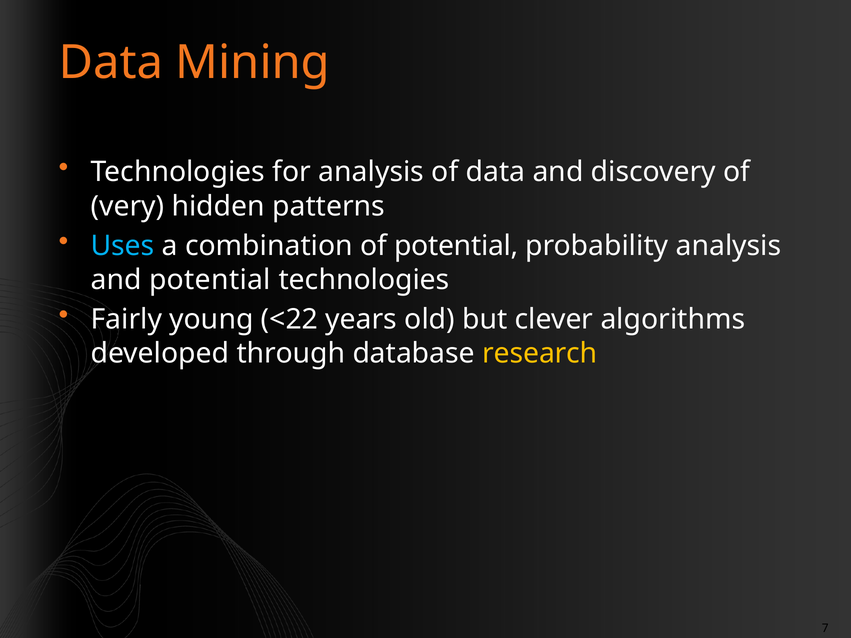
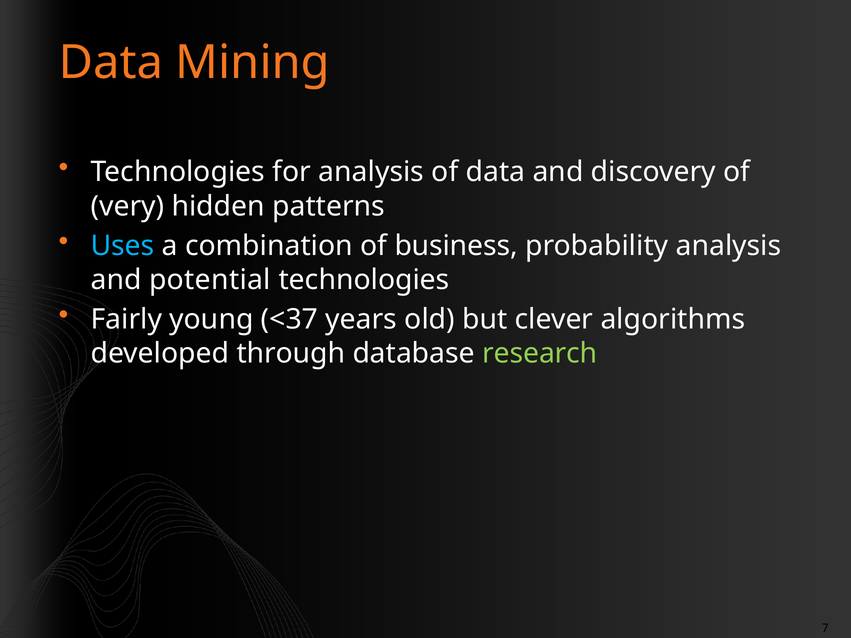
of potential: potential -> business
<22: <22 -> <37
research colour: yellow -> light green
